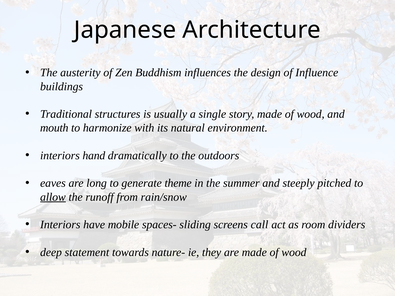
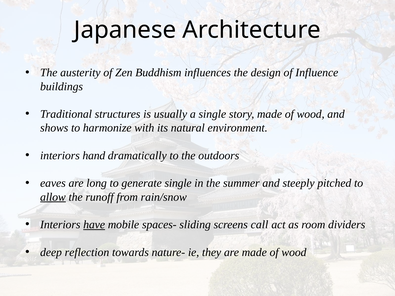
mouth: mouth -> shows
generate theme: theme -> single
have underline: none -> present
statement: statement -> reflection
